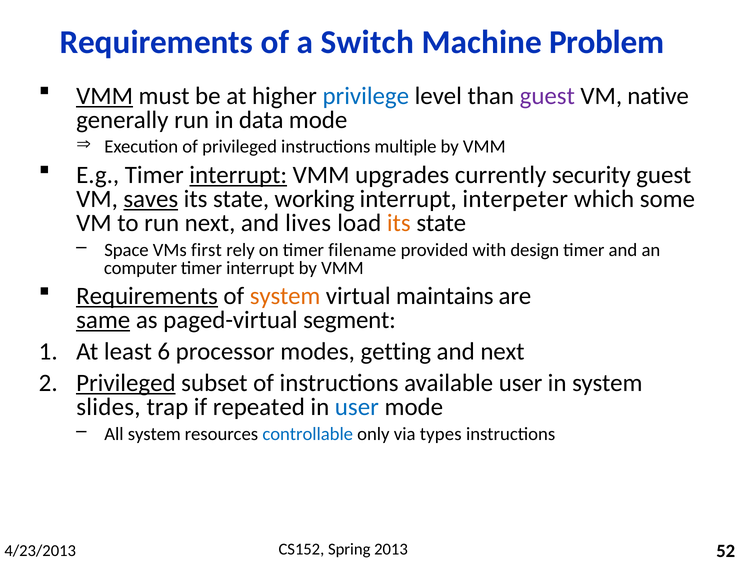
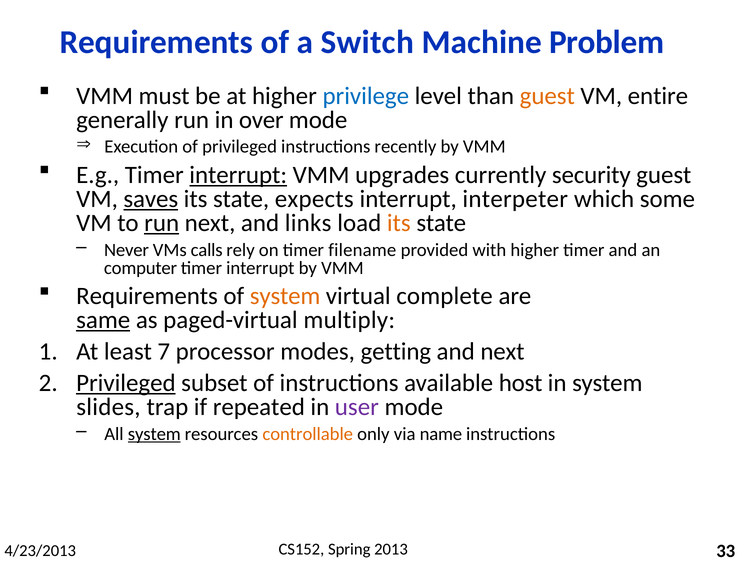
VMM at (105, 96) underline: present -> none
guest at (547, 96) colour: purple -> orange
native: native -> entire
data: data -> over
multiple: multiple -> recently
working: working -> expects
run at (162, 223) underline: none -> present
lives: lives -> links
Space: Space -> Never
first: first -> calls
with design: design -> higher
Requirements at (147, 296) underline: present -> none
maintains: maintains -> complete
segment: segment -> multiply
6: 6 -> 7
available user: user -> host
user at (357, 407) colour: blue -> purple
system at (154, 434) underline: none -> present
controllable colour: blue -> orange
types: types -> name
52: 52 -> 33
